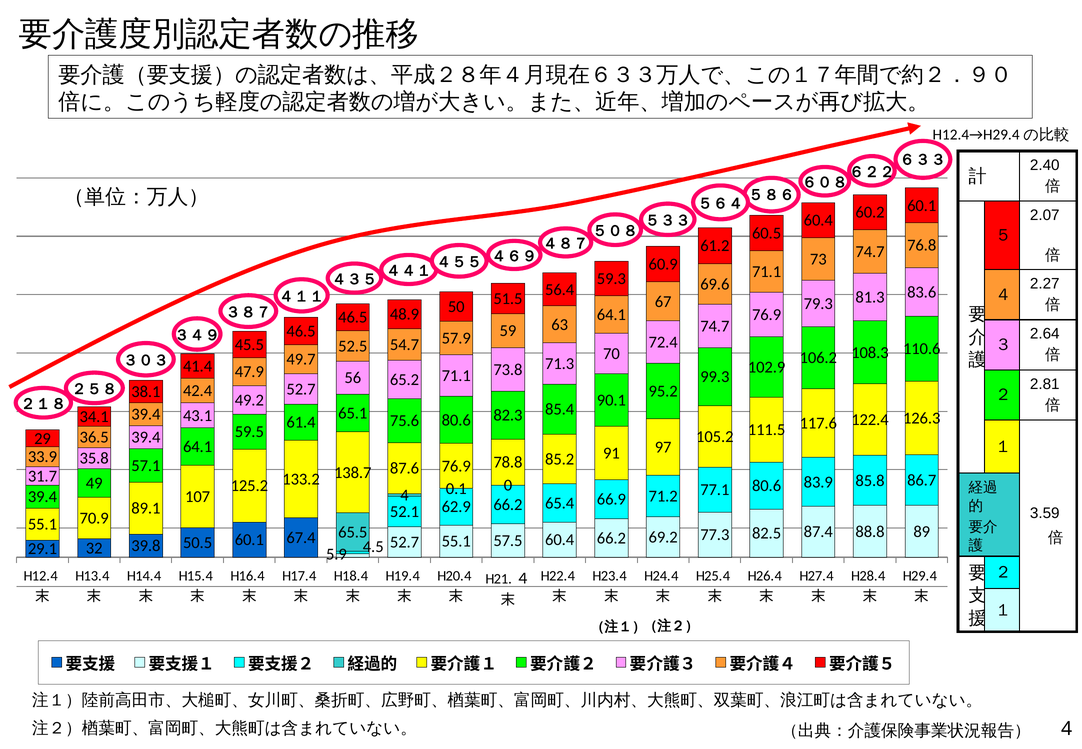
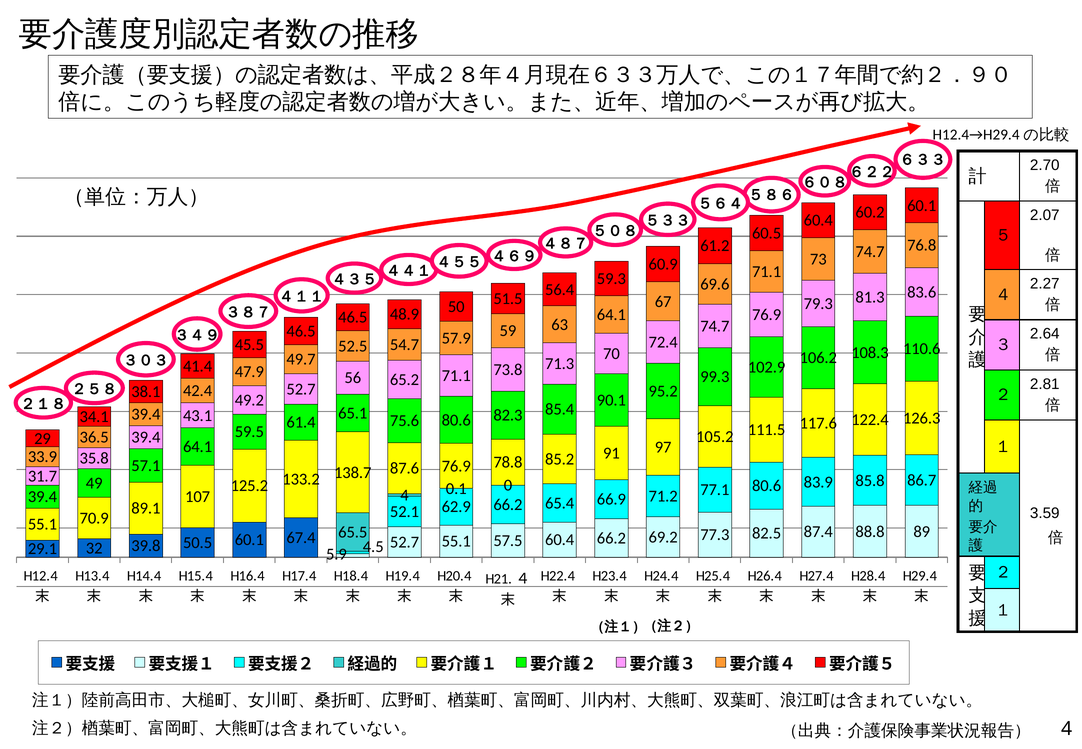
2.40: 2.40 -> 2.70
